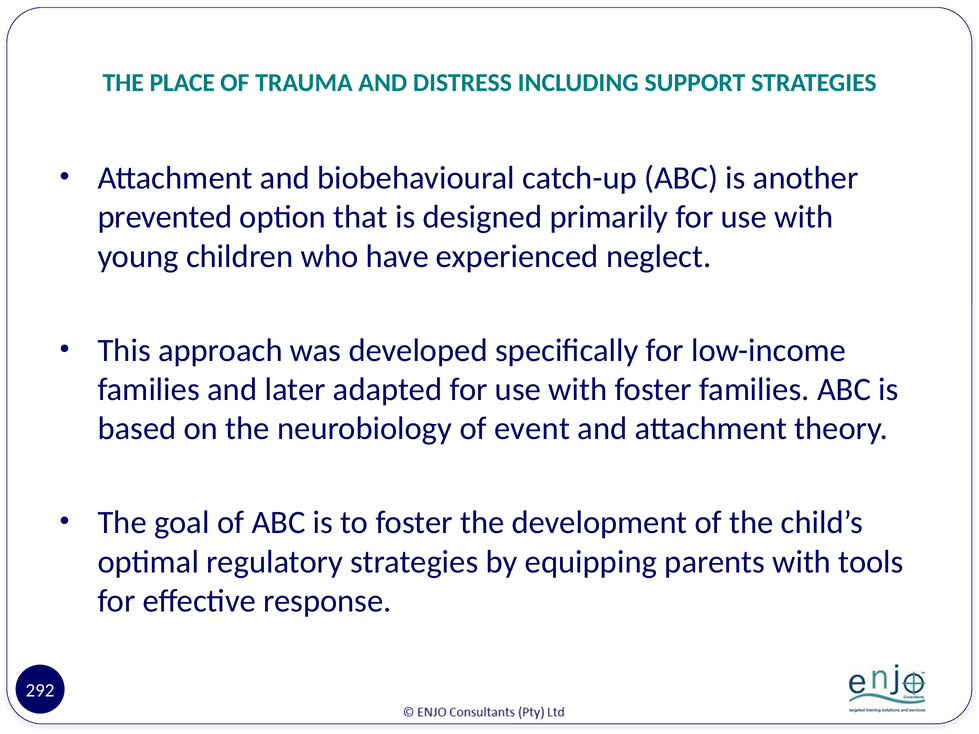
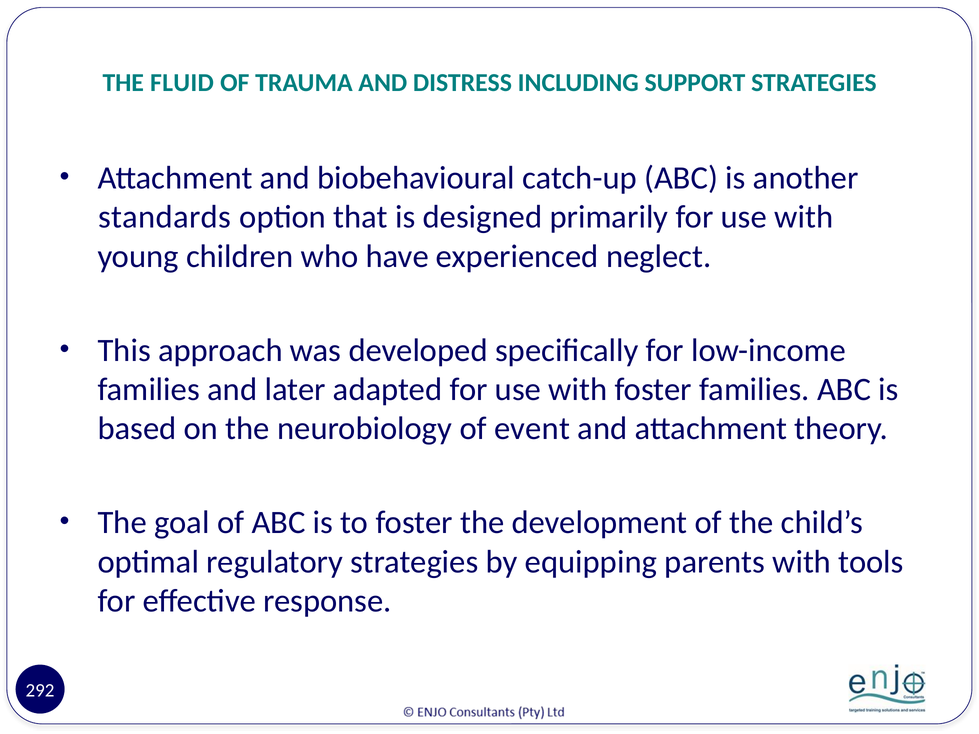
PLACE: PLACE -> FLUID
prevented: prevented -> standards
